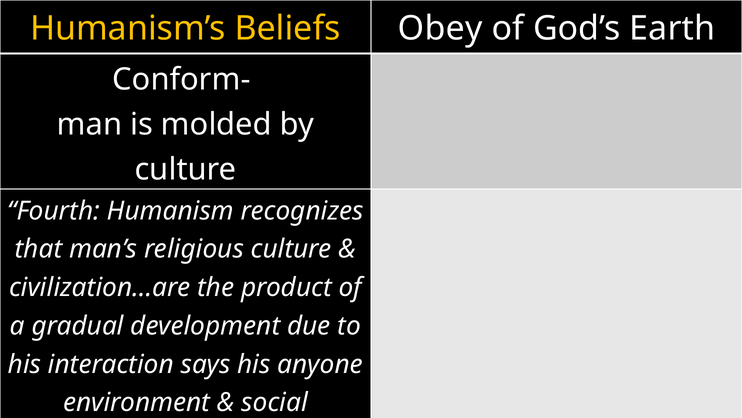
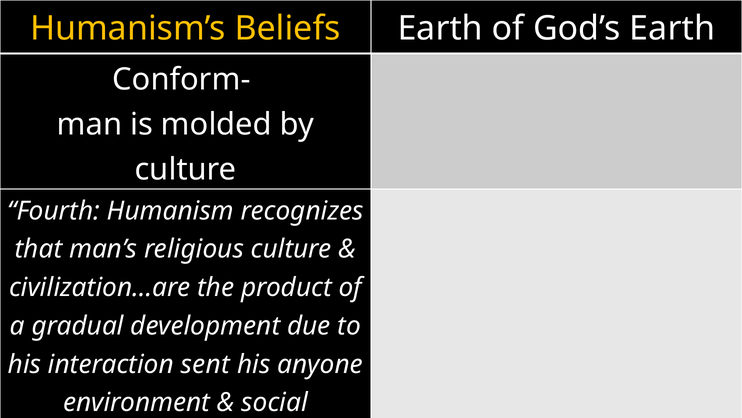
Beliefs Obey: Obey -> Earth
says: says -> sent
